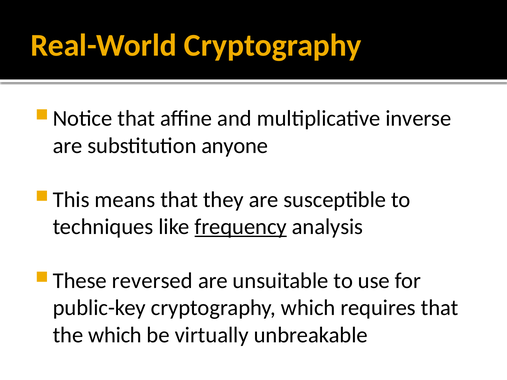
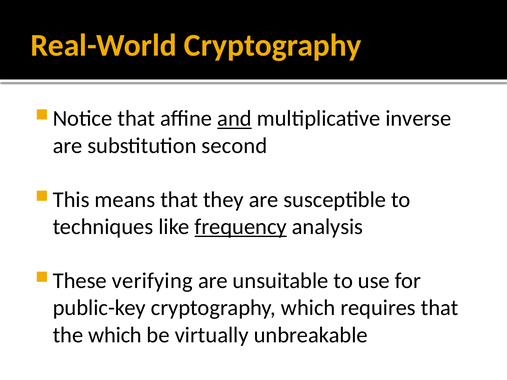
and underline: none -> present
anyone: anyone -> second
reversed: reversed -> verifying
